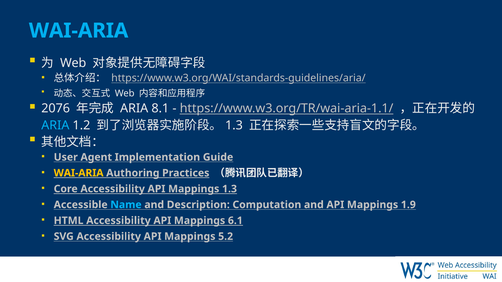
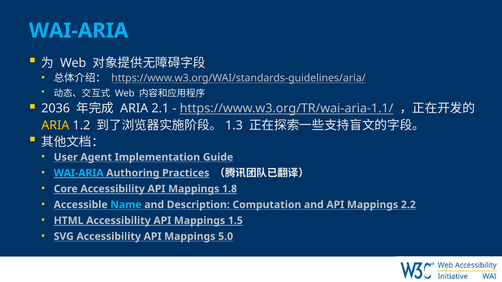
2076: 2076 -> 2036
8.1: 8.1 -> 2.1
ARIA at (55, 125) colour: light blue -> yellow
WAI-ARIA at (79, 173) colour: yellow -> light blue
Mappings 1.3: 1.3 -> 1.8
1.9: 1.9 -> 2.2
6.1: 6.1 -> 1.5
5.2: 5.2 -> 5.0
